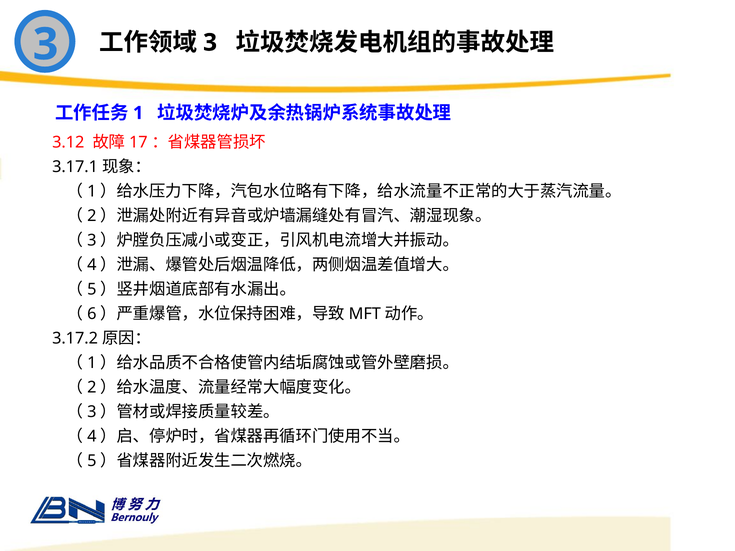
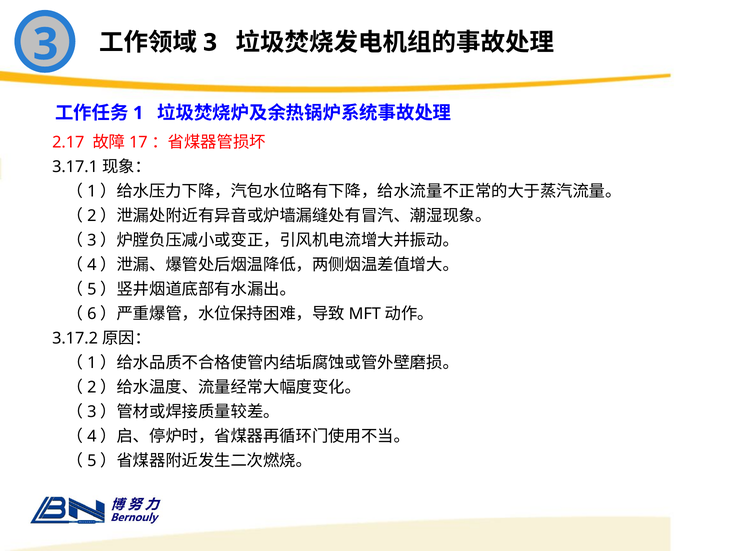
3.12: 3.12 -> 2.17
